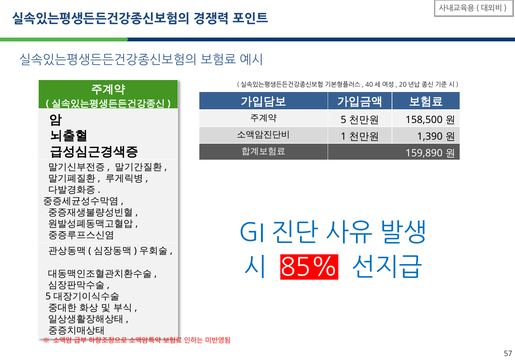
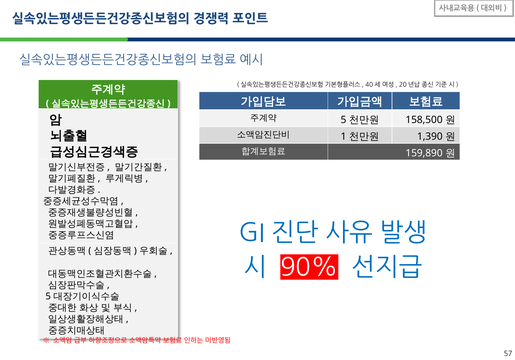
85%: 85% -> 90%
